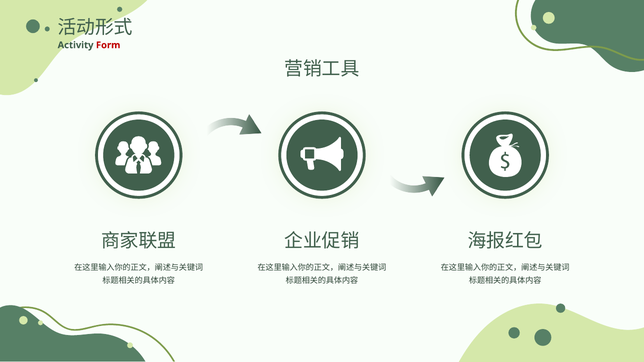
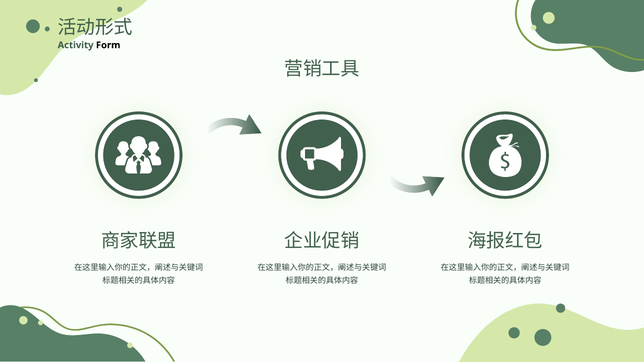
Form colour: red -> black
